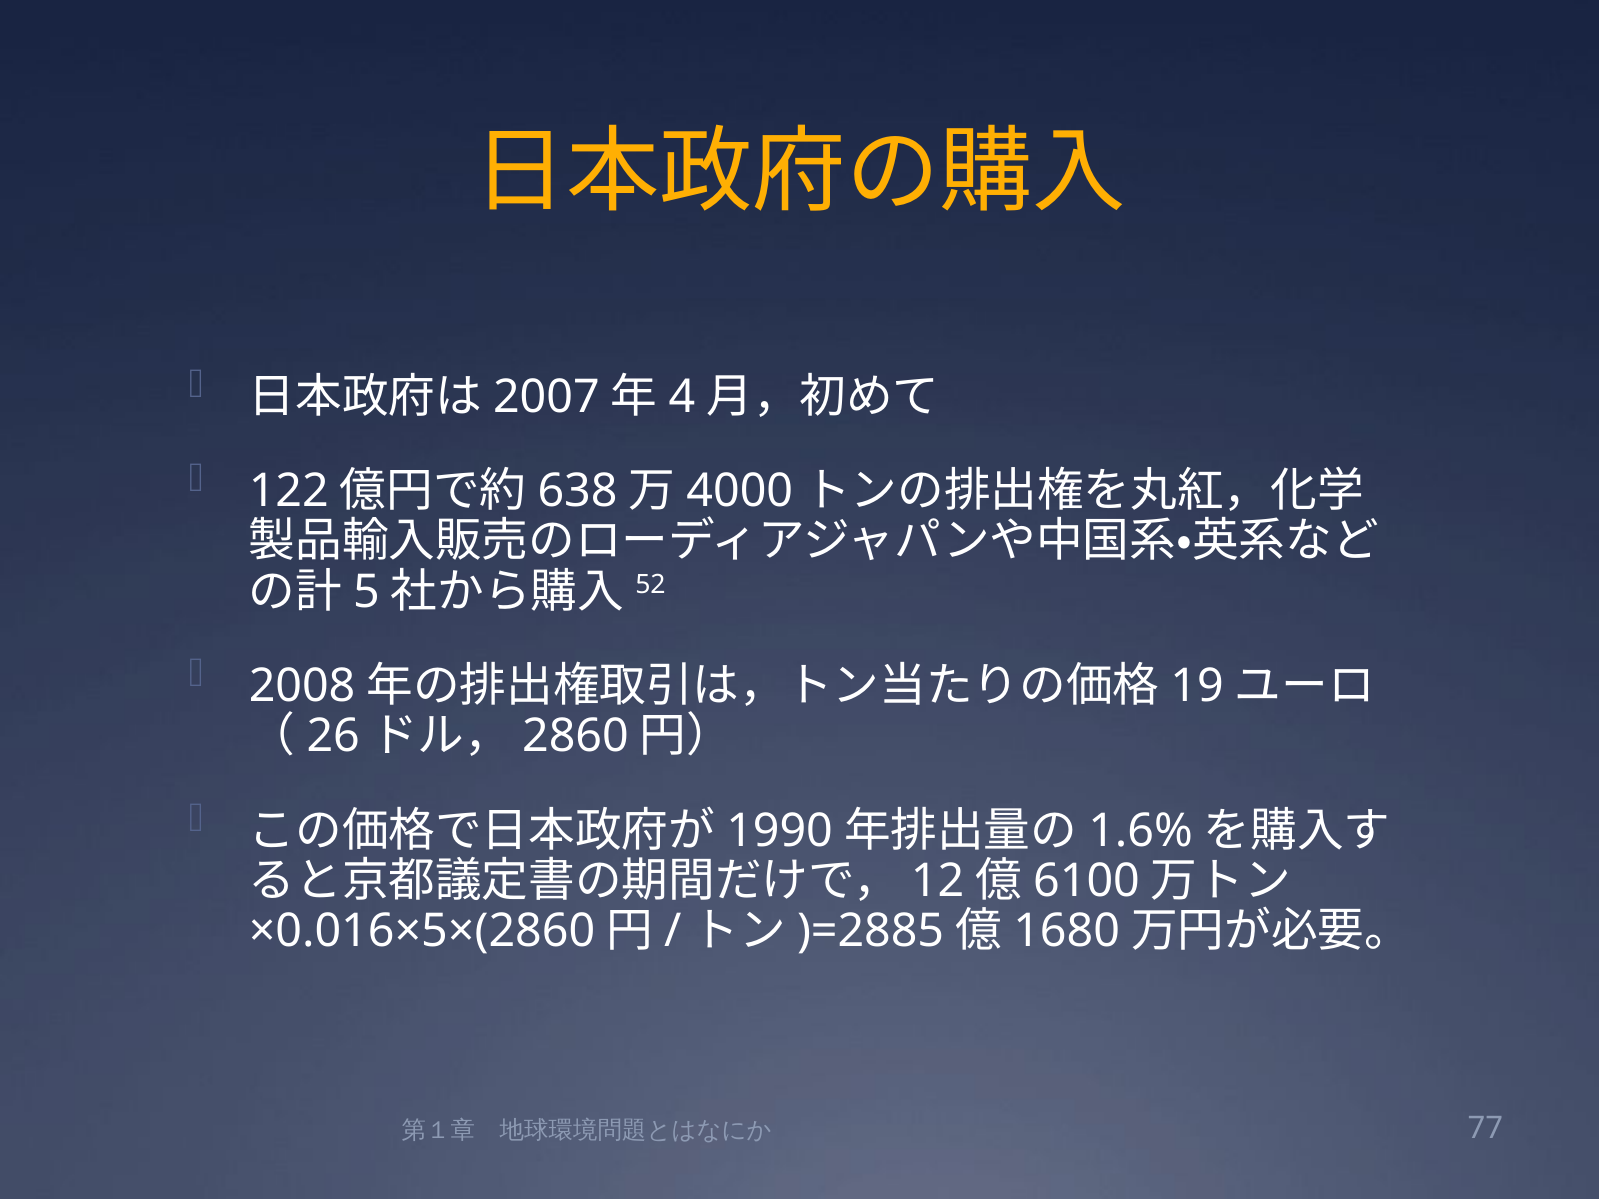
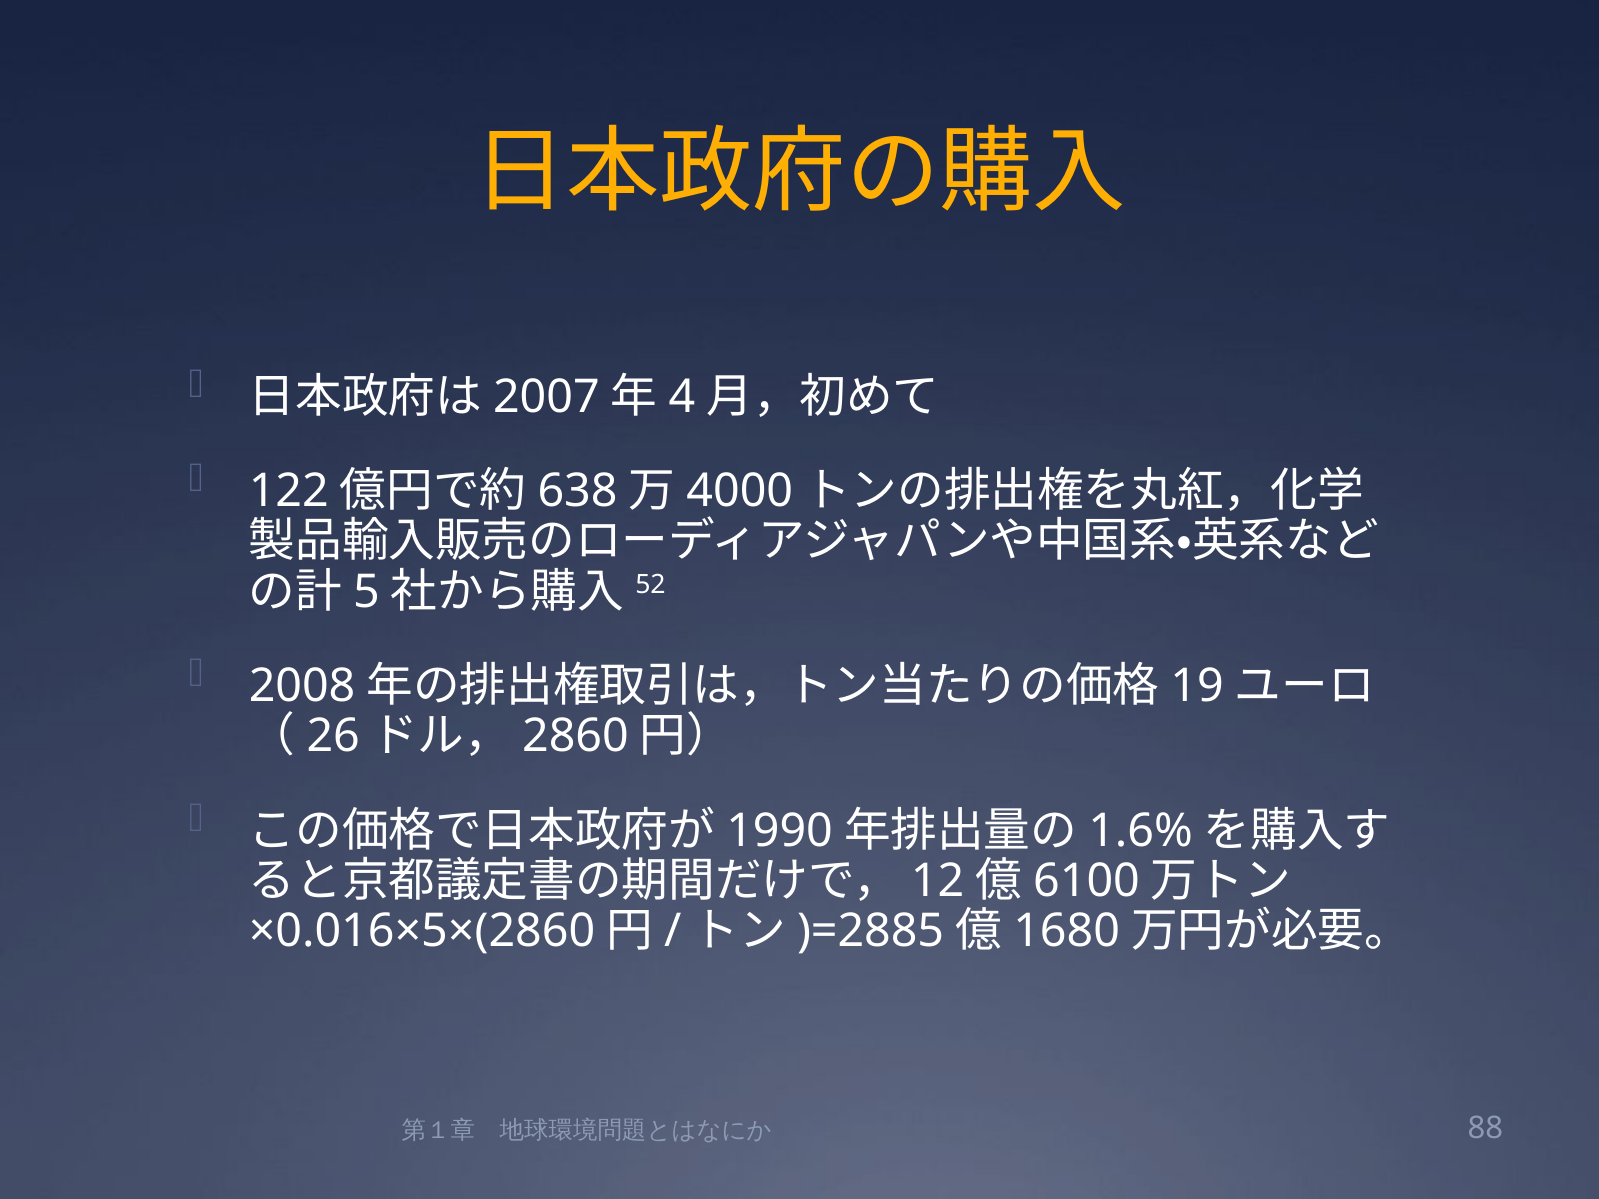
77: 77 -> 88
